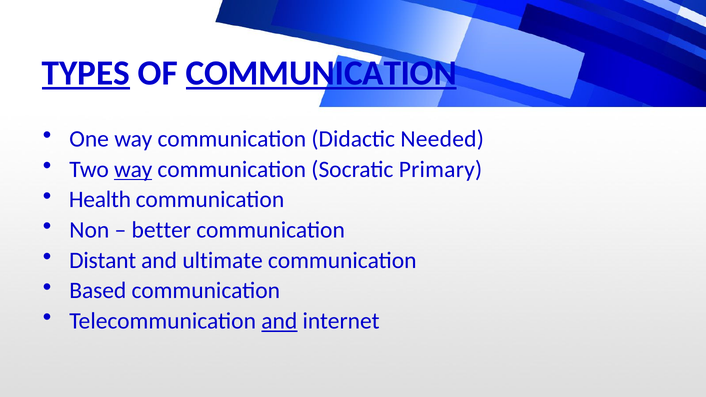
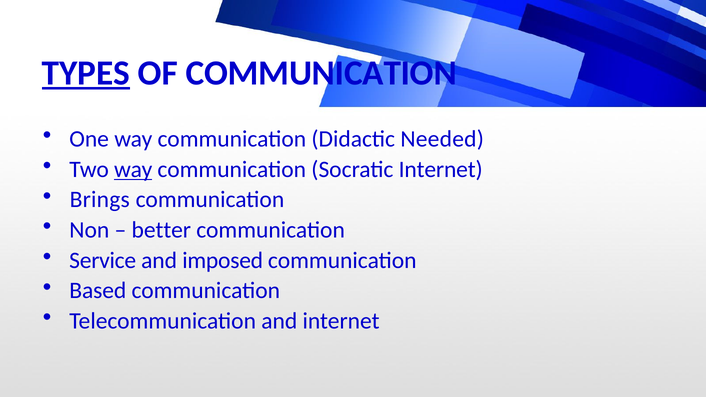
COMMUNICATION at (321, 73) underline: present -> none
Socratic Primary: Primary -> Internet
Health: Health -> Brings
Distant: Distant -> Service
ultimate: ultimate -> imposed
and at (279, 321) underline: present -> none
